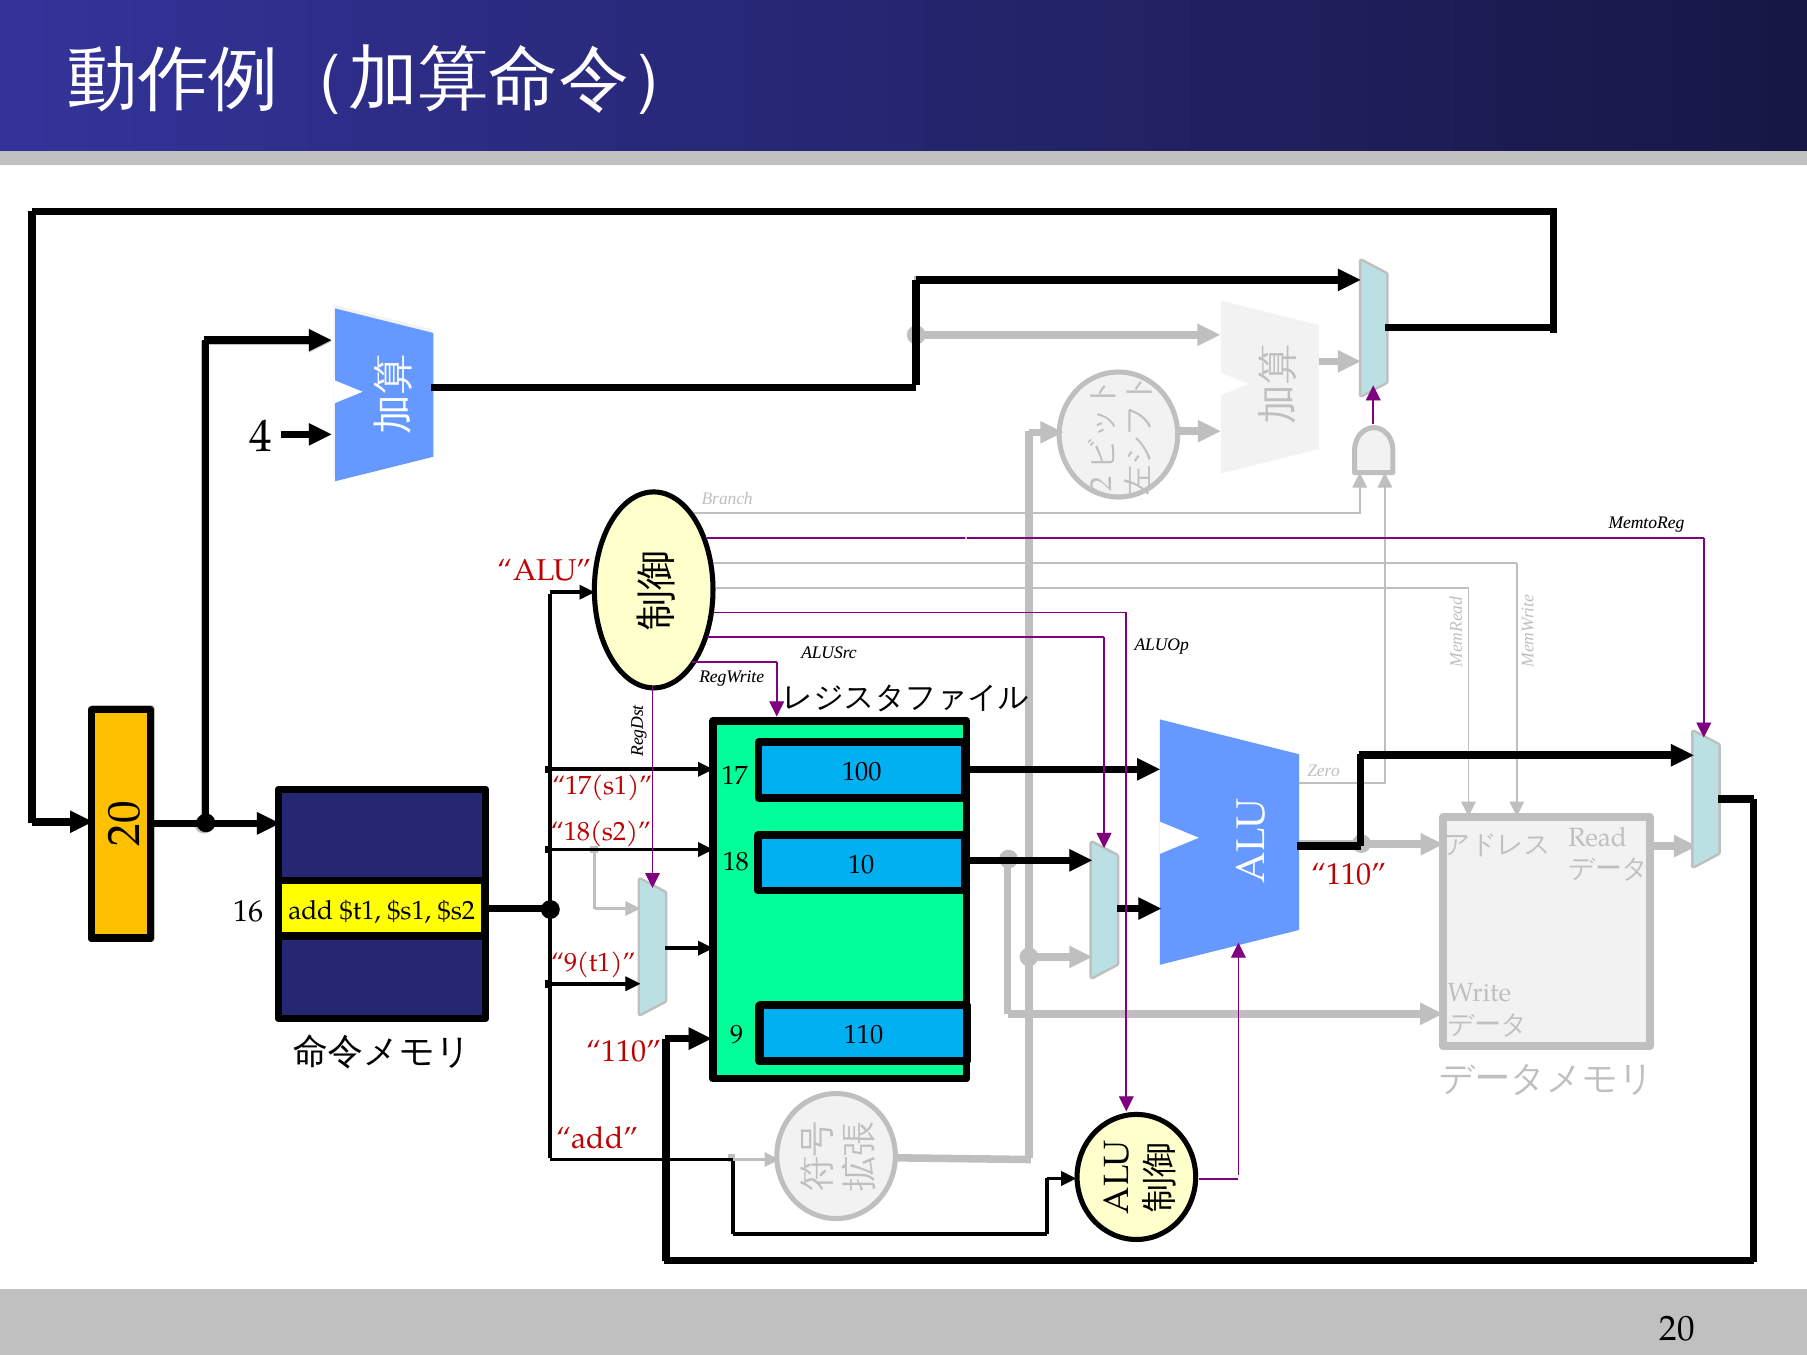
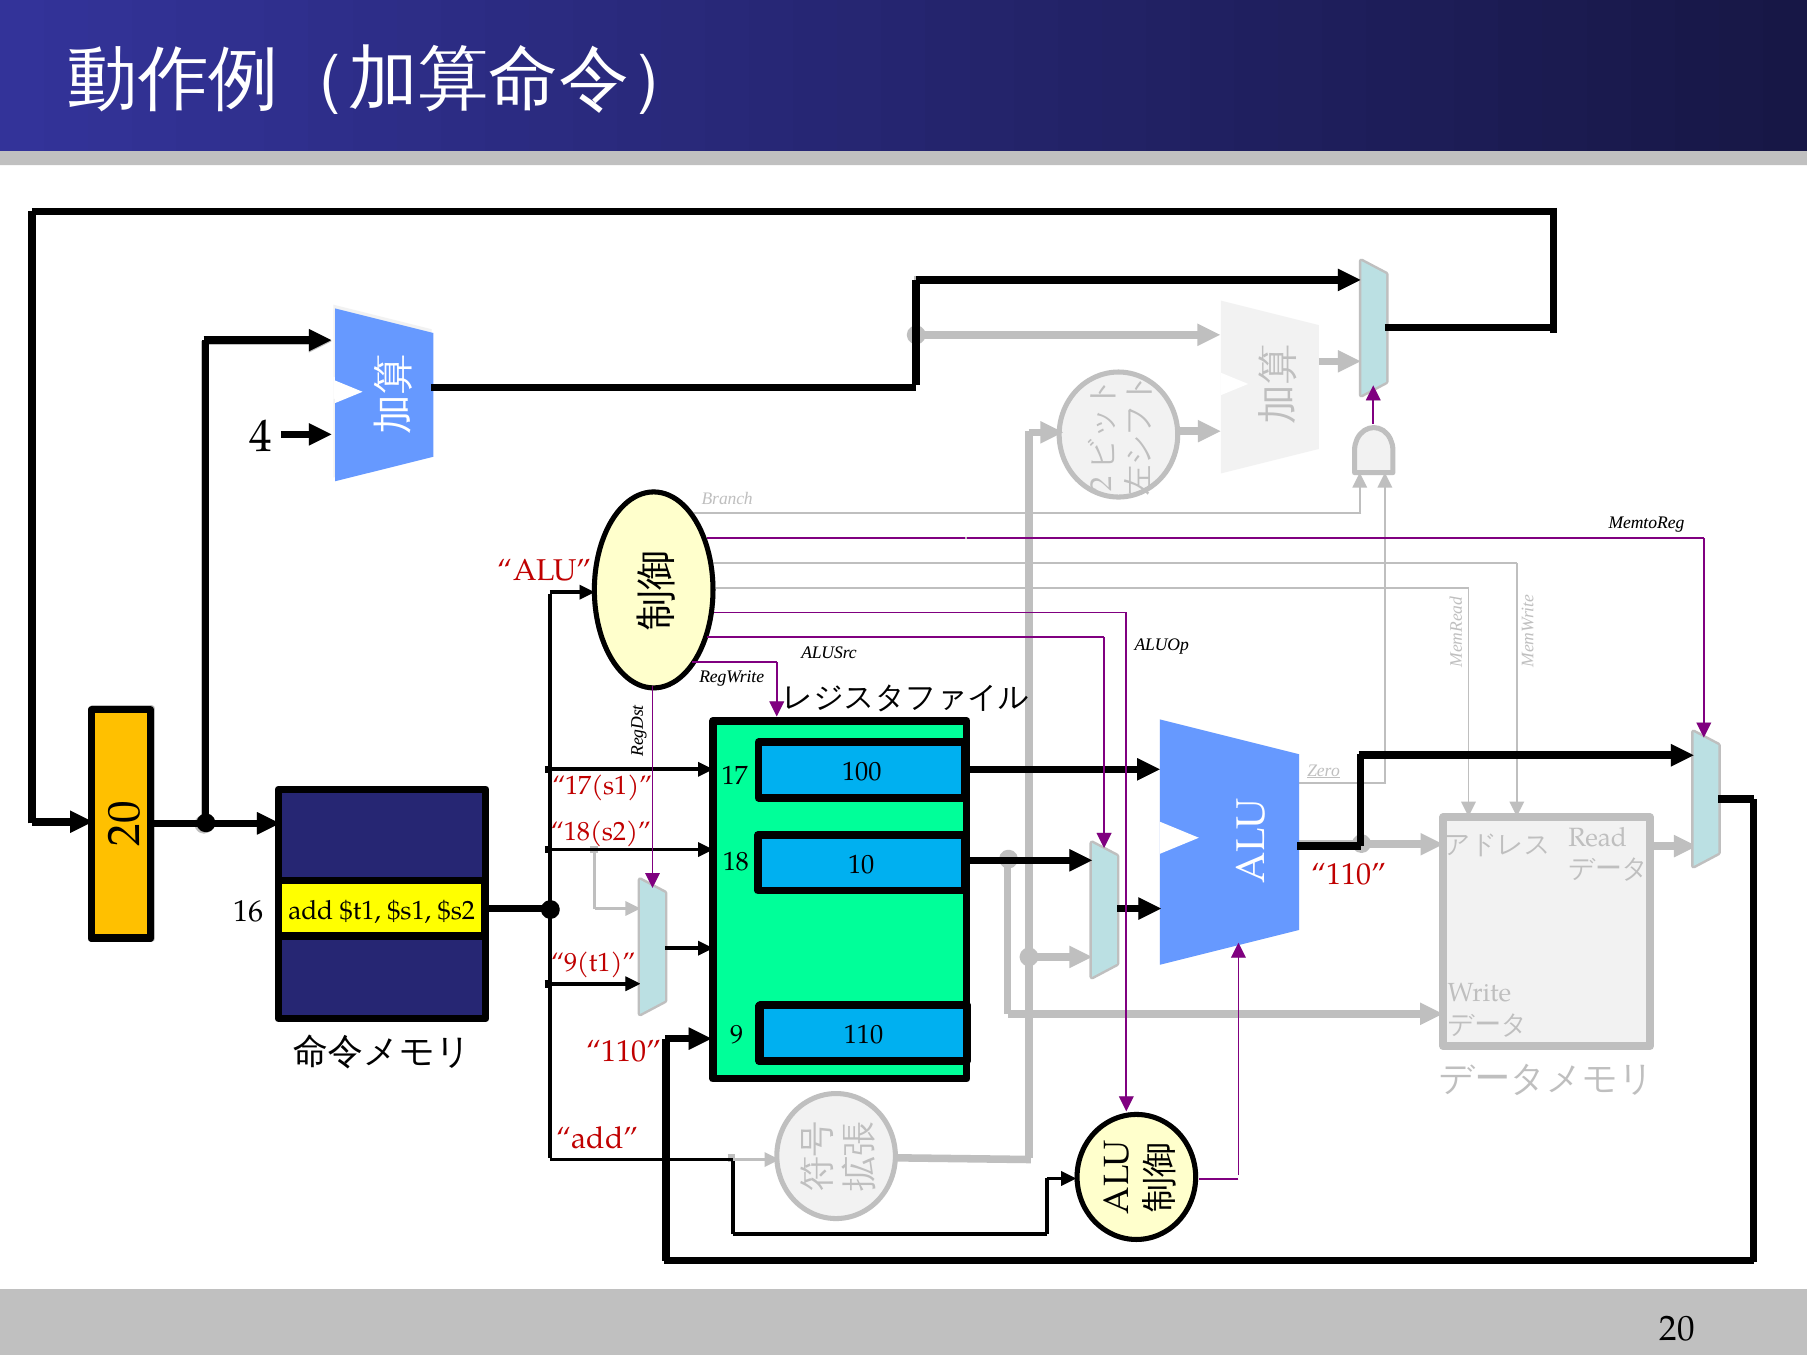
Zero underline: none -> present
